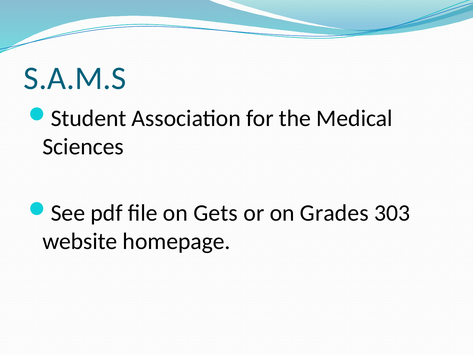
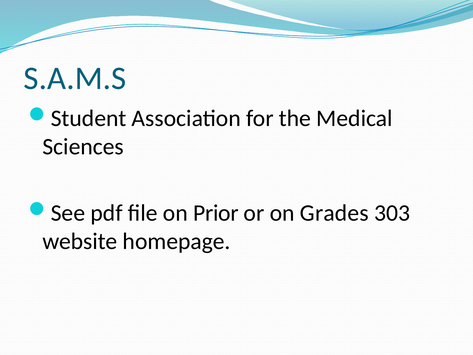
Gets: Gets -> Prior
